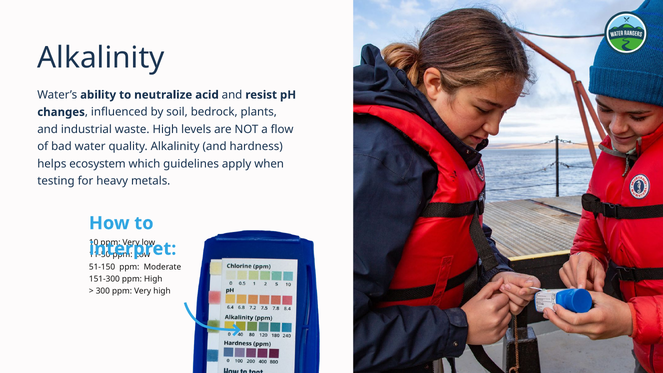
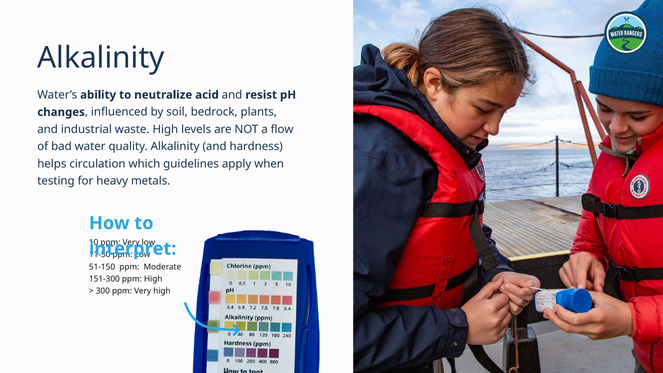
ecosystem: ecosystem -> circulation
